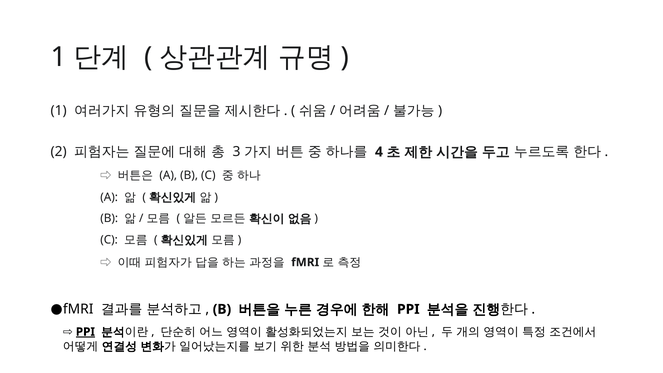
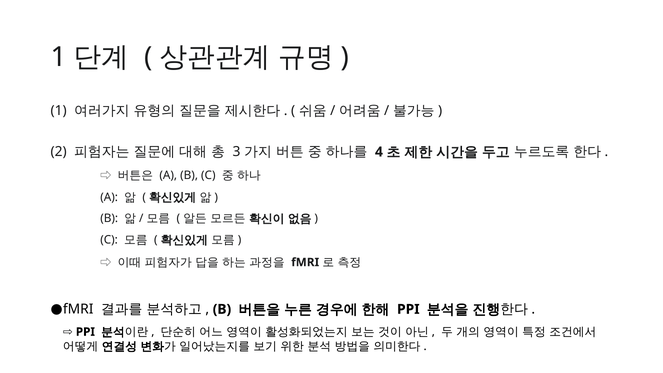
PPI at (85, 332) underline: present -> none
